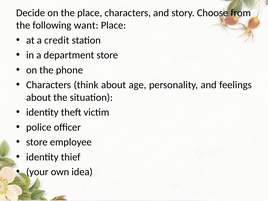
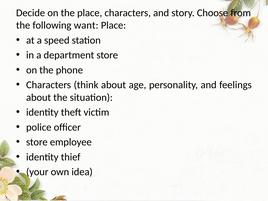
credit: credit -> speed
